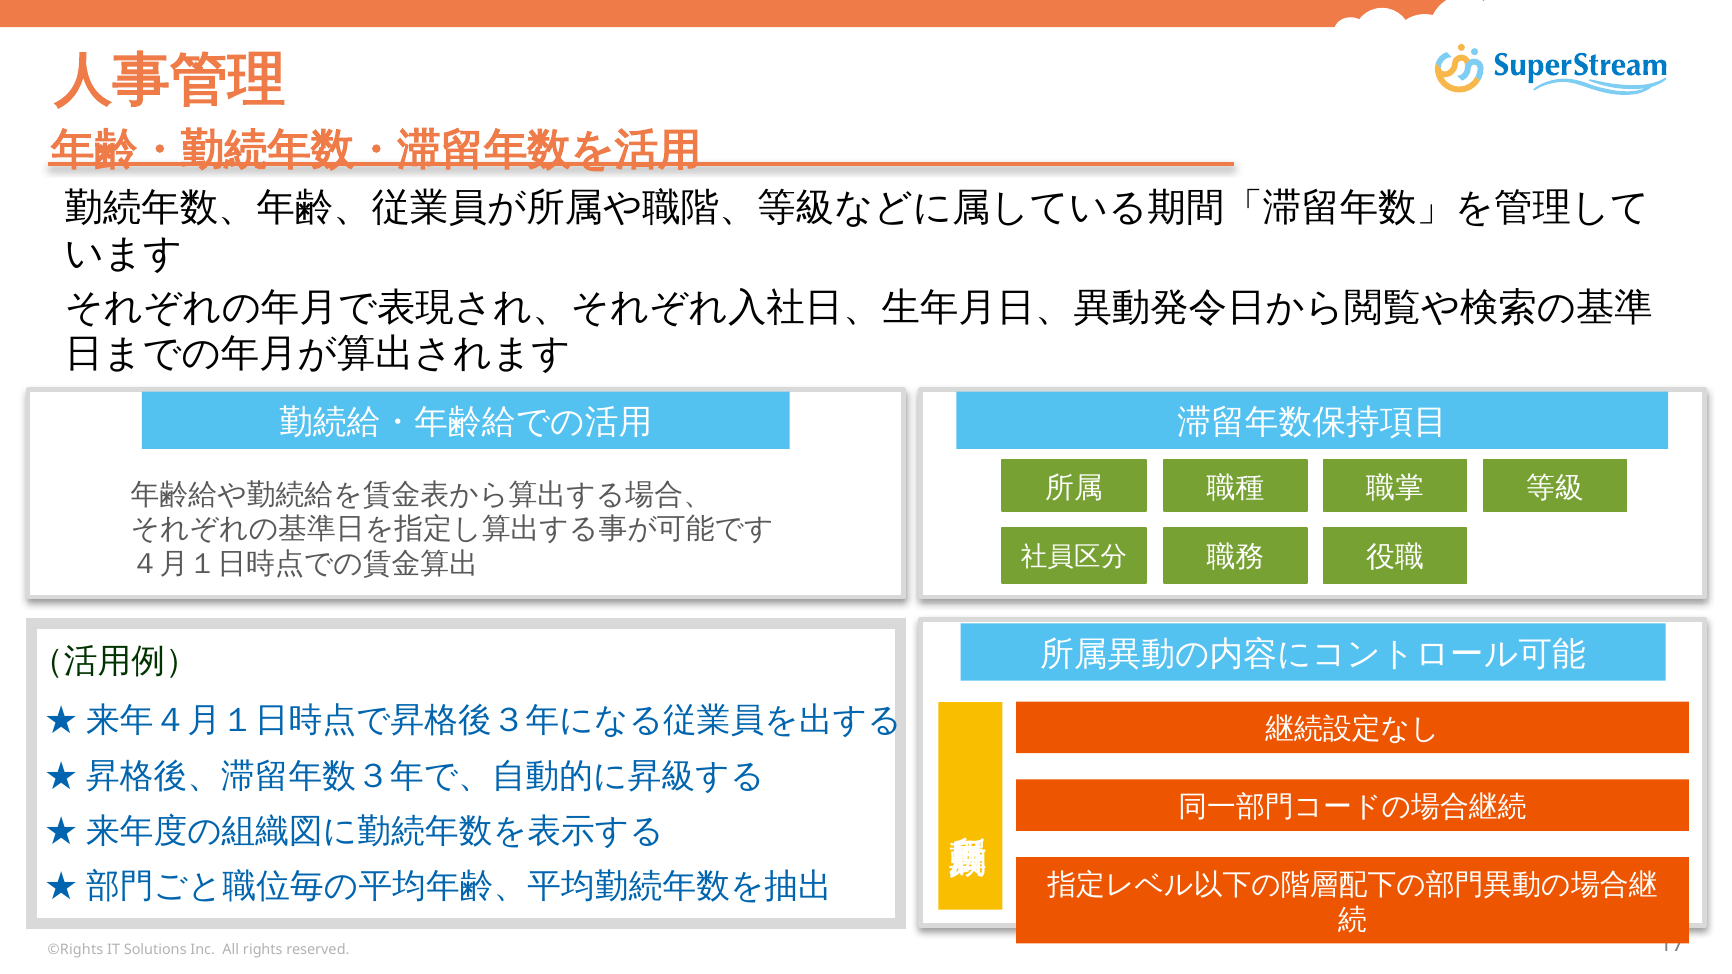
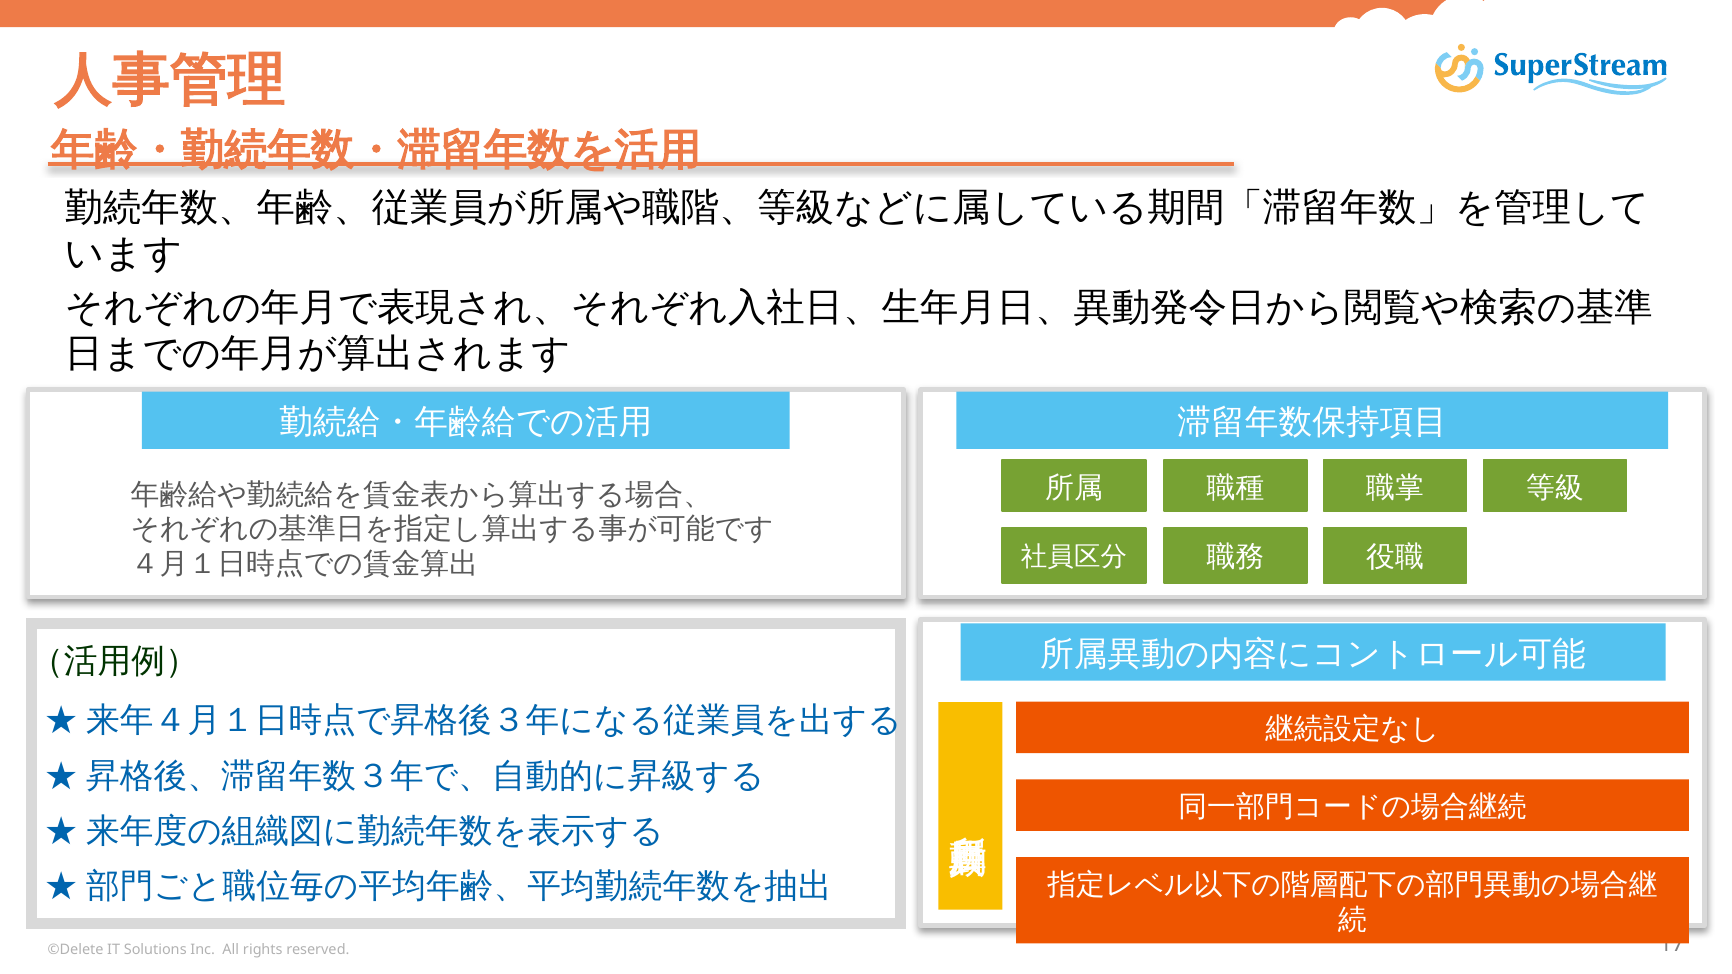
©Rights: ©Rights -> ©Delete
